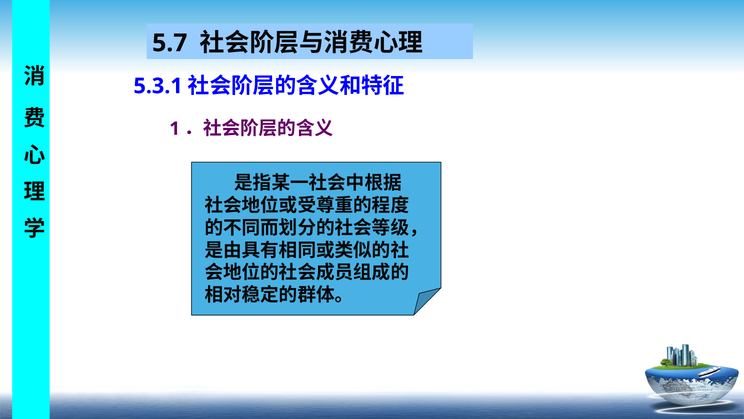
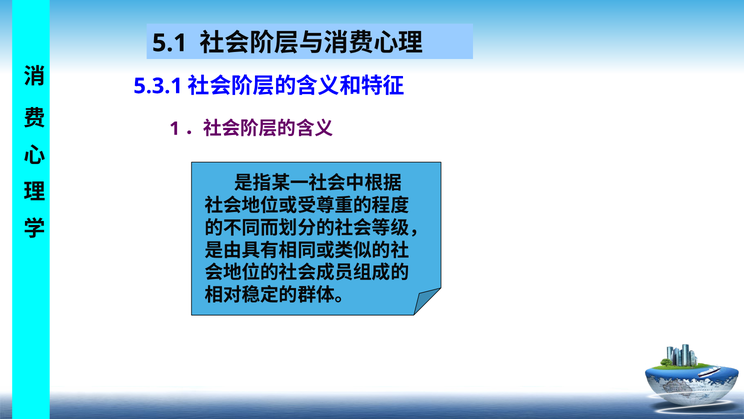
5.7: 5.7 -> 5.1
